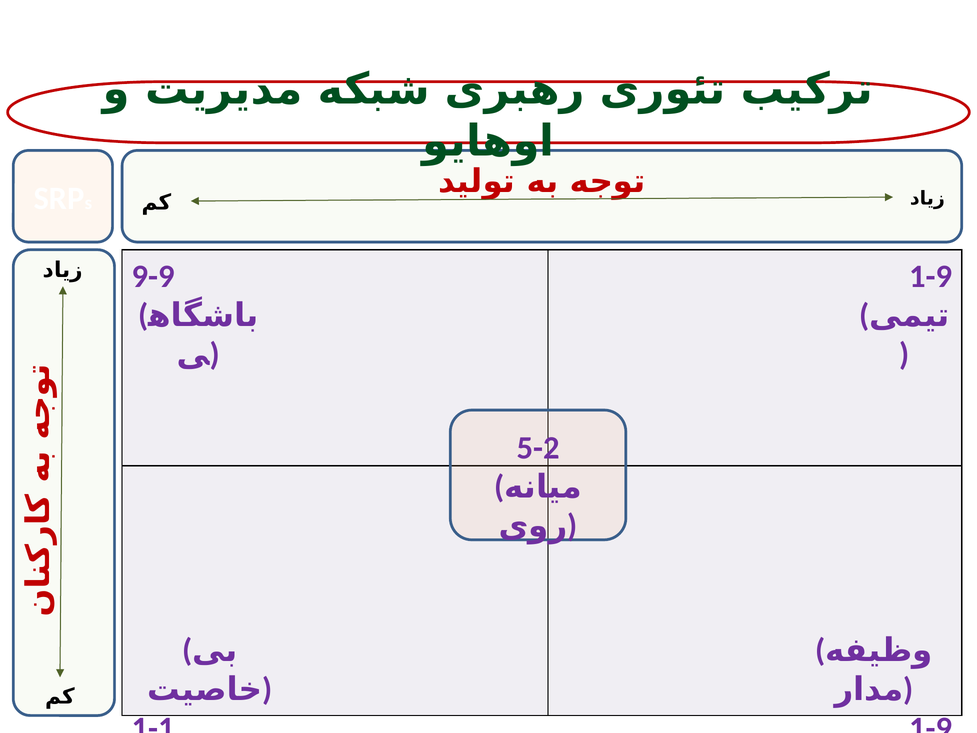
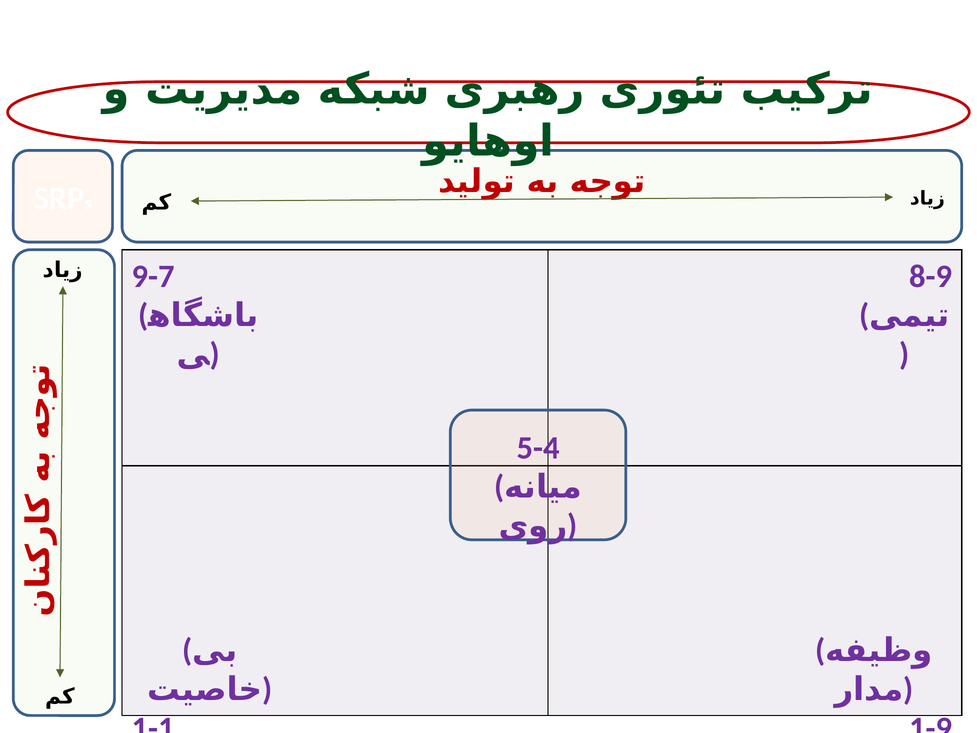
9-9: 9-9 -> 9-7
1-9 at (931, 276): 1-9 -> 8-9
5-2: 5-2 -> 5-4
